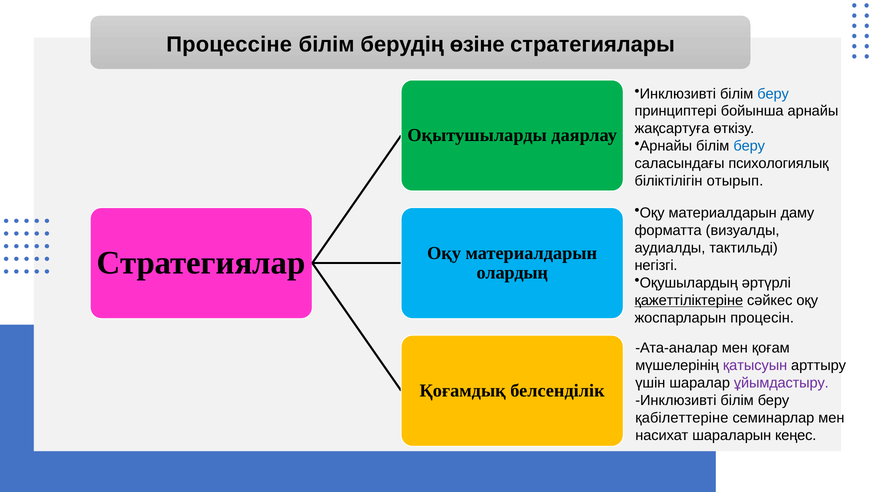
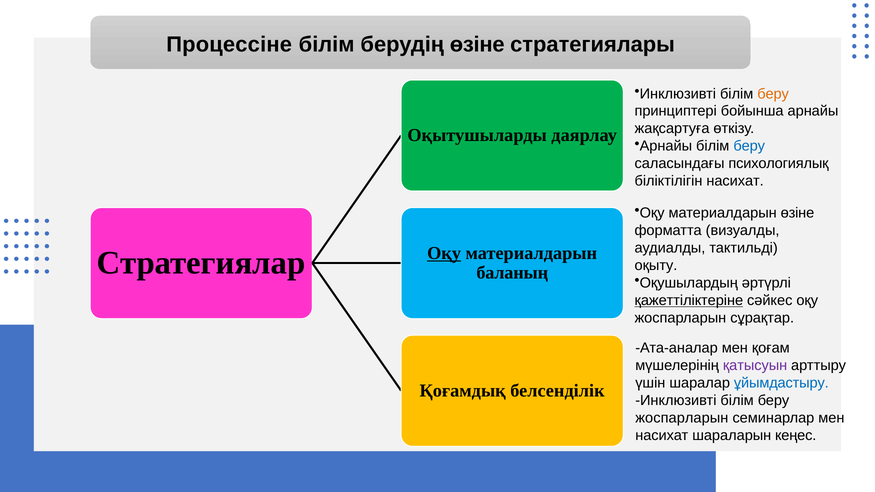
беру at (773, 94) colour: blue -> orange
біліктілігін отырып: отырып -> насихат
материалдарын даму: даму -> өзіне
Оқу at (444, 253) underline: none -> present
негізгі: негізгі -> оқыту
олардың: олардың -> баланың
процесін: процесін -> сұрақтар
ұйымдастыру colour: purple -> blue
қабілеттеріне at (682, 418): қабілеттеріне -> жоспарларын
